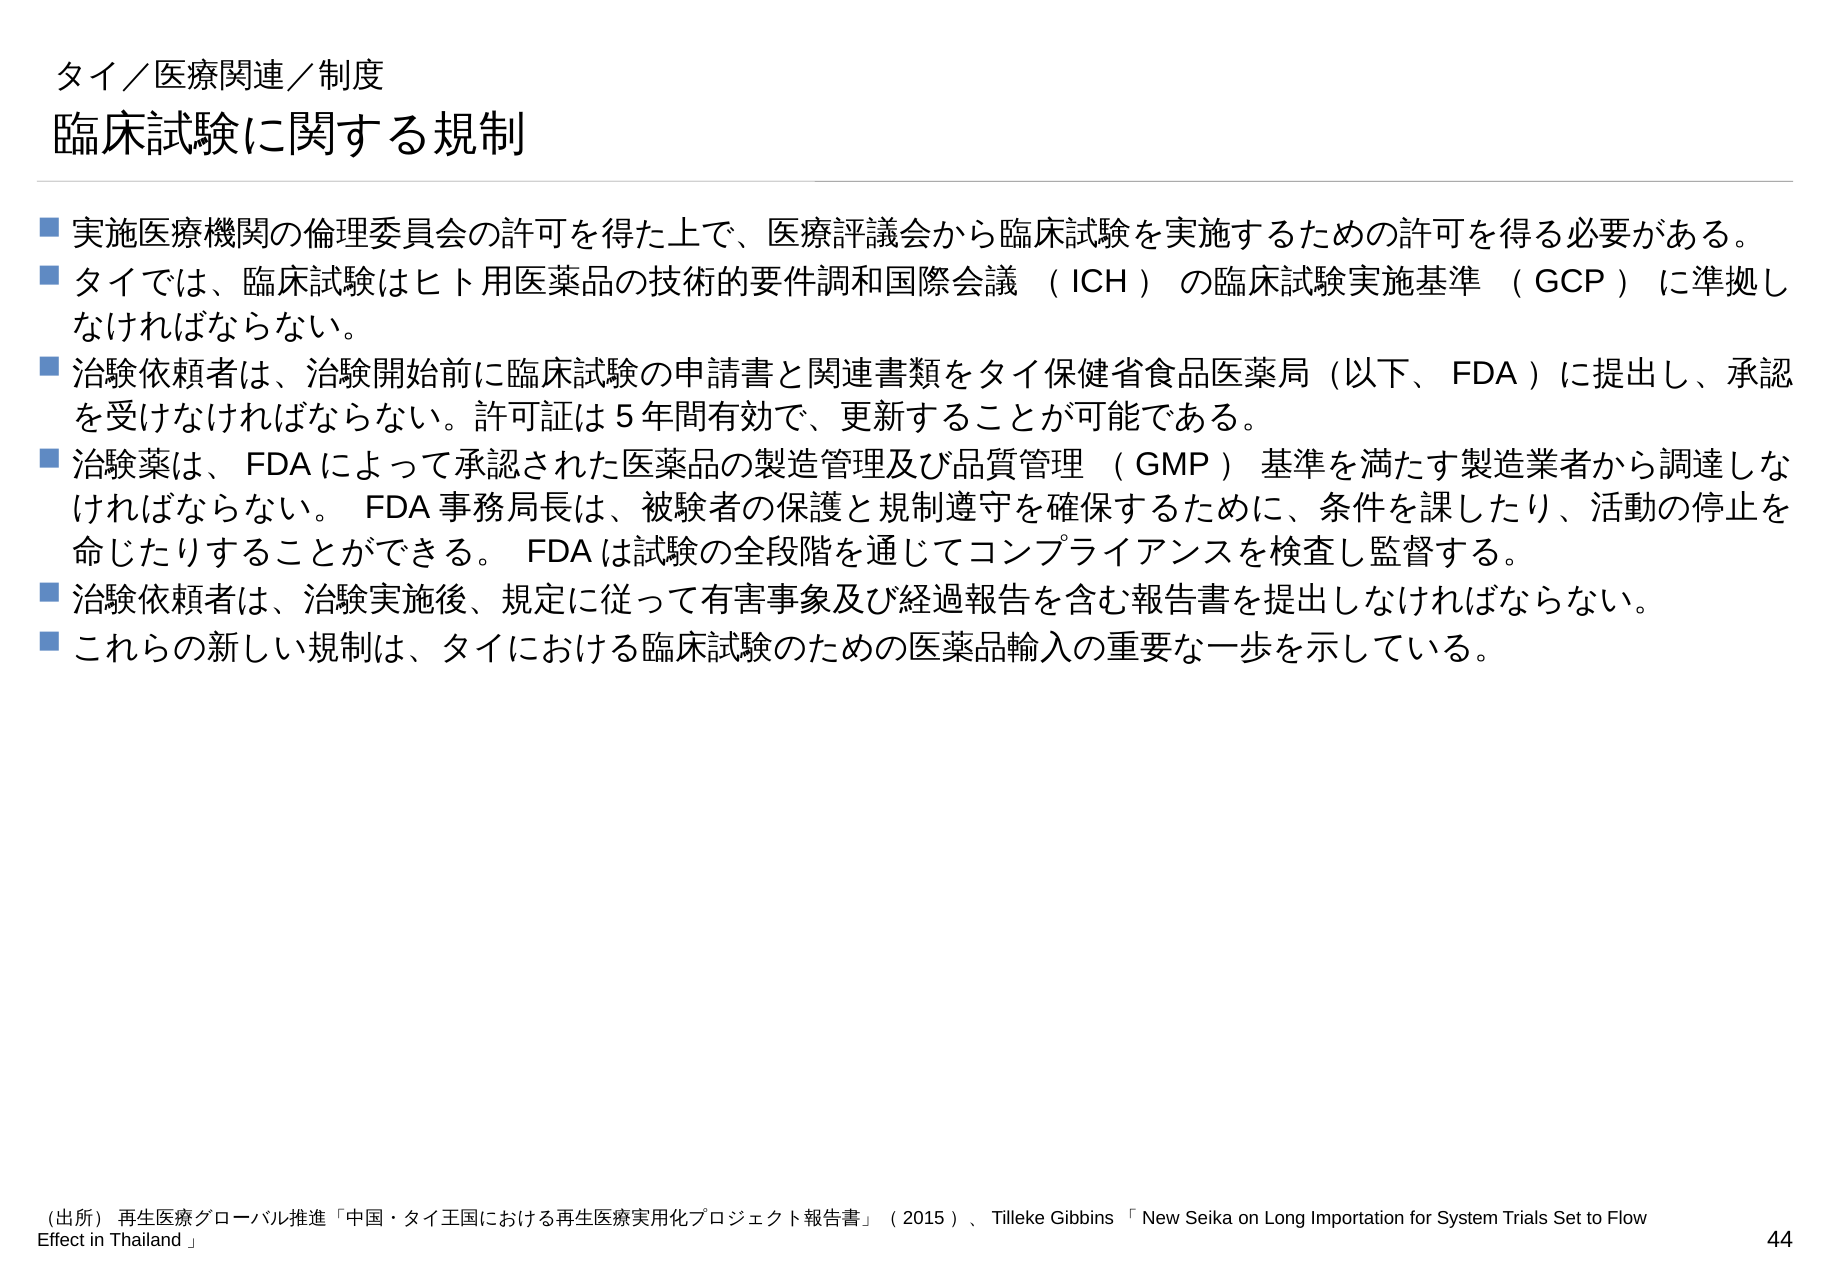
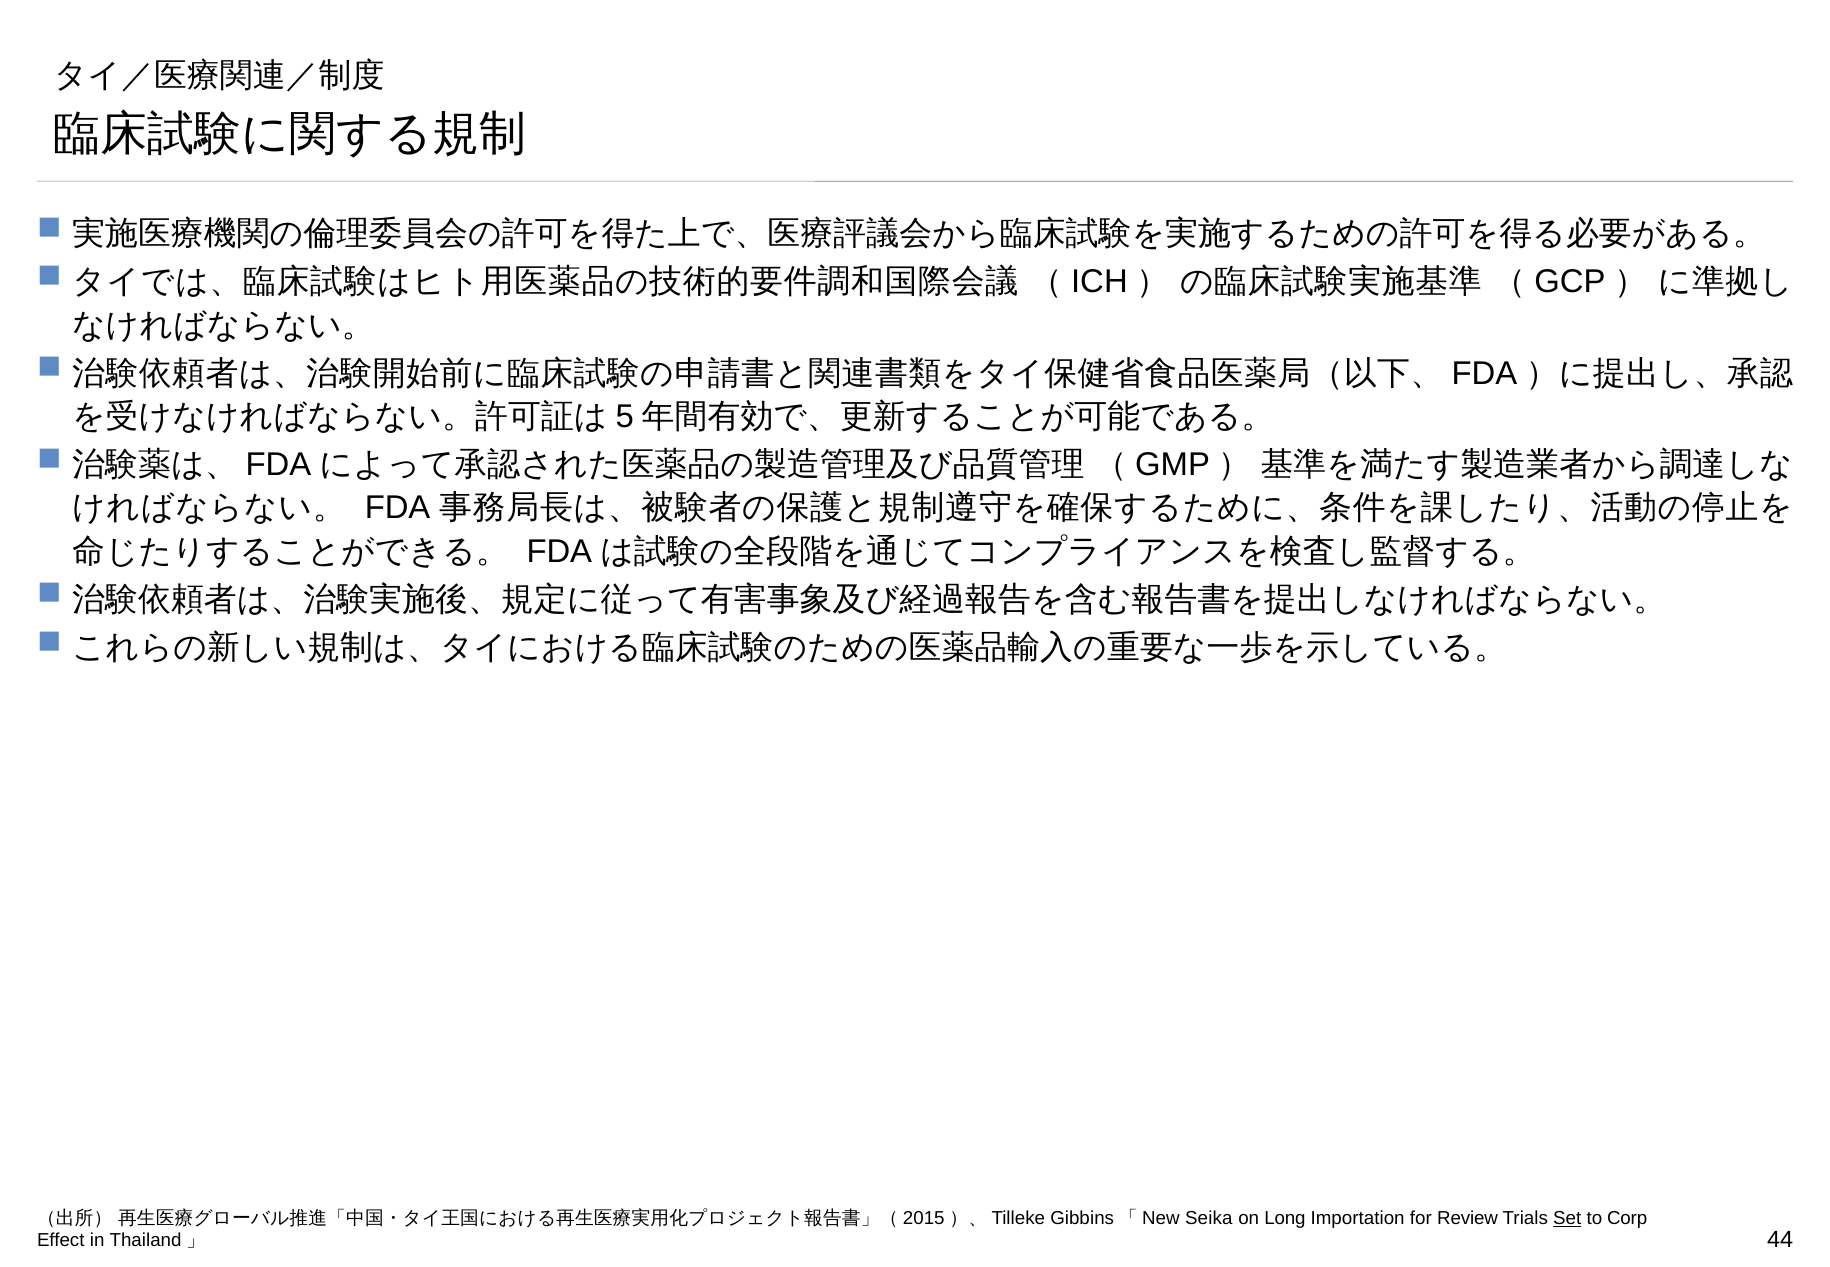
System: System -> Review
Set underline: none -> present
Flow: Flow -> Corp
